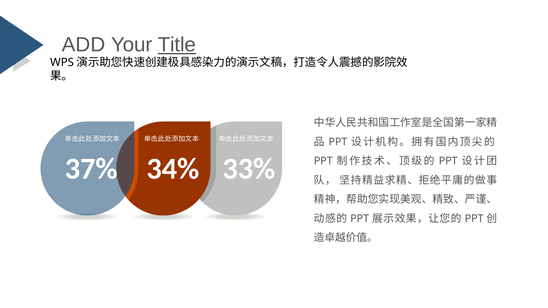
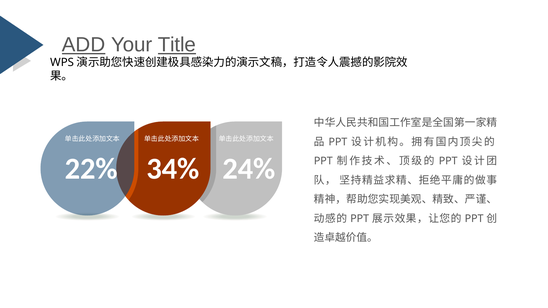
ADD underline: none -> present
37%: 37% -> 22%
33%: 33% -> 24%
